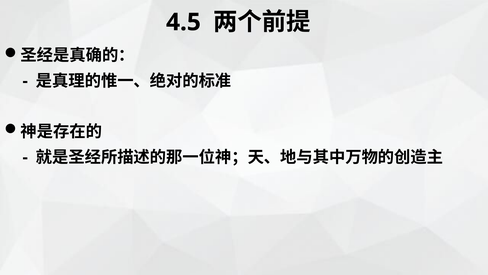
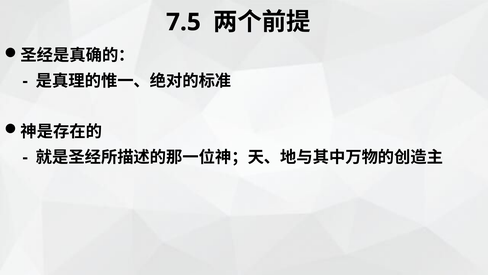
4.5: 4.5 -> 7.5
